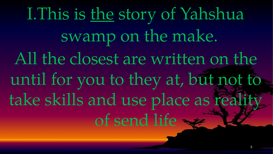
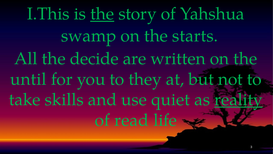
make: make -> starts
closest: closest -> decide
place: place -> quiet
reality underline: none -> present
send: send -> read
